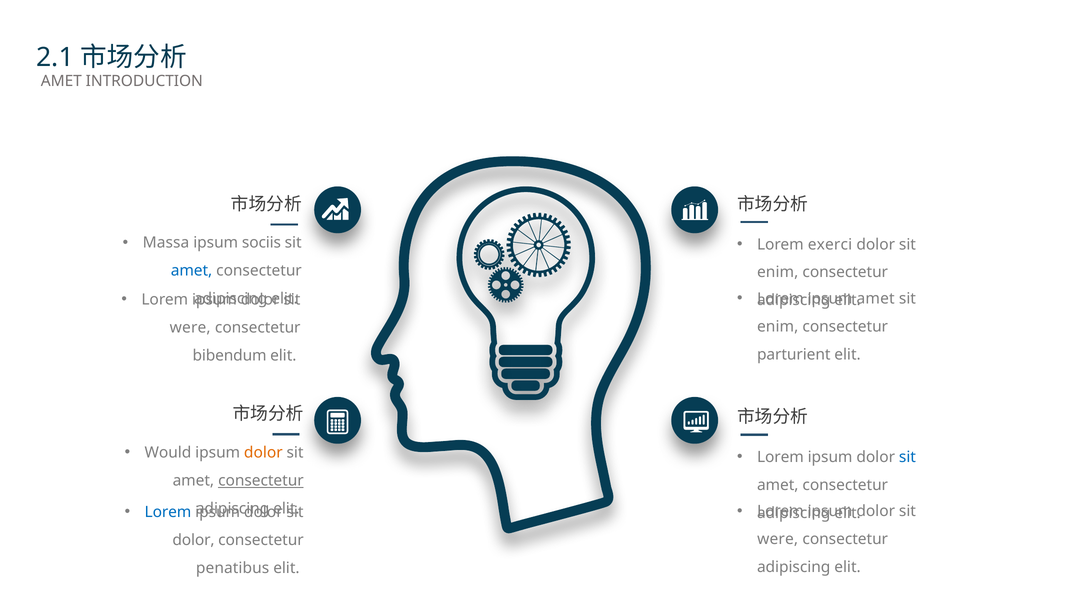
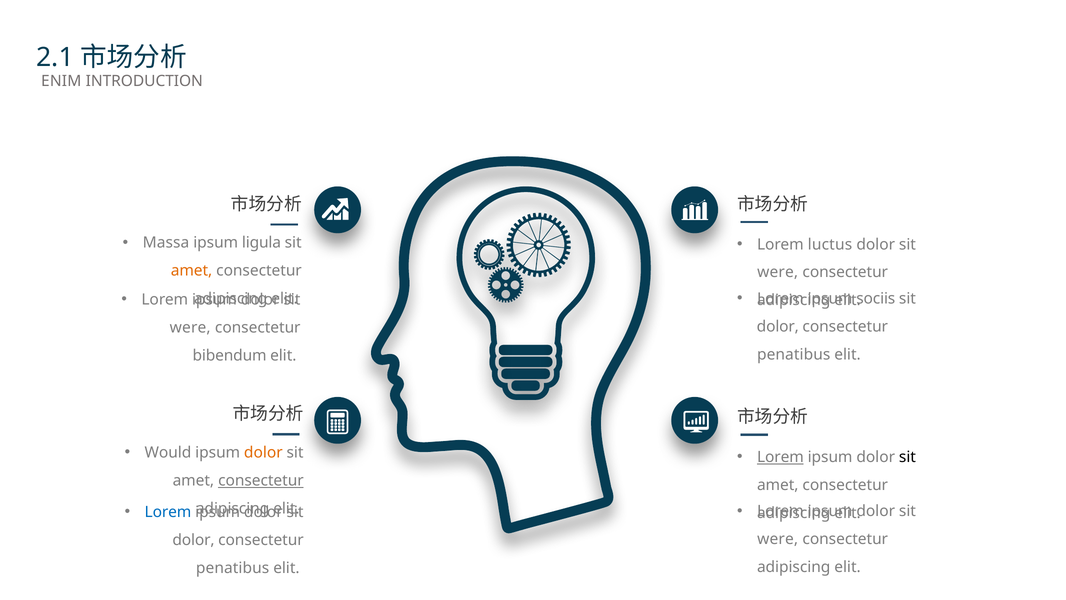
AMET at (61, 81): AMET -> ENIM
sociis: sociis -> ligula
exerci: exerci -> luctus
amet at (192, 271) colour: blue -> orange
enim at (778, 272): enim -> were
amet at (876, 298): amet -> sociis
enim at (778, 326): enim -> dolor
parturient at (794, 354): parturient -> penatibus
Lorem at (780, 457) underline: none -> present
sit at (907, 457) colour: blue -> black
